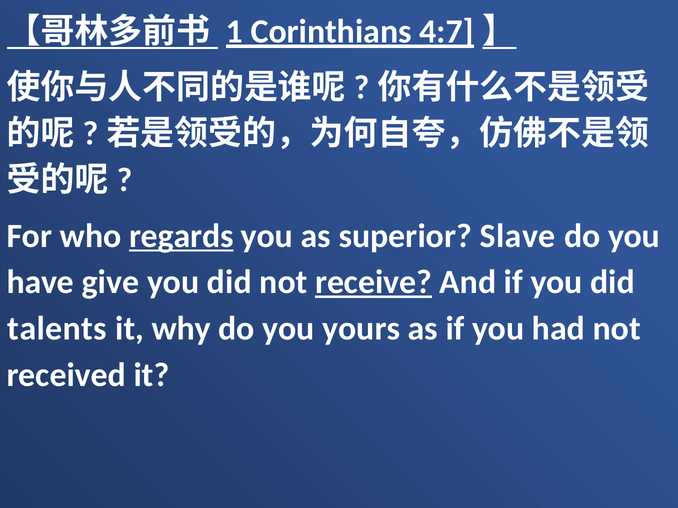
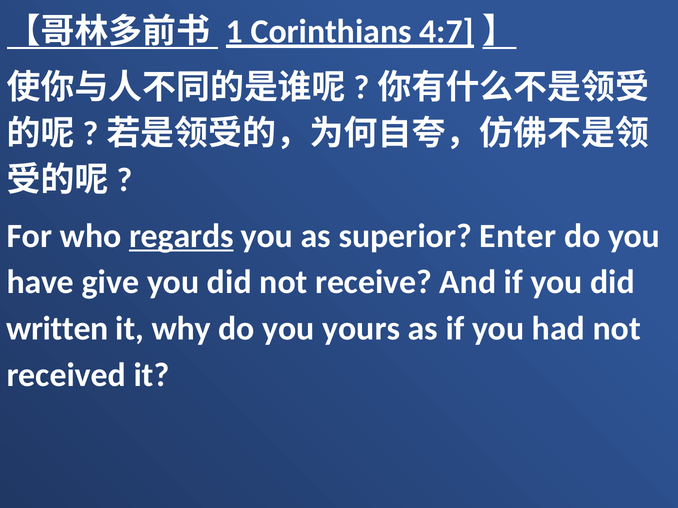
Slave: Slave -> Enter
receive underline: present -> none
talents: talents -> written
